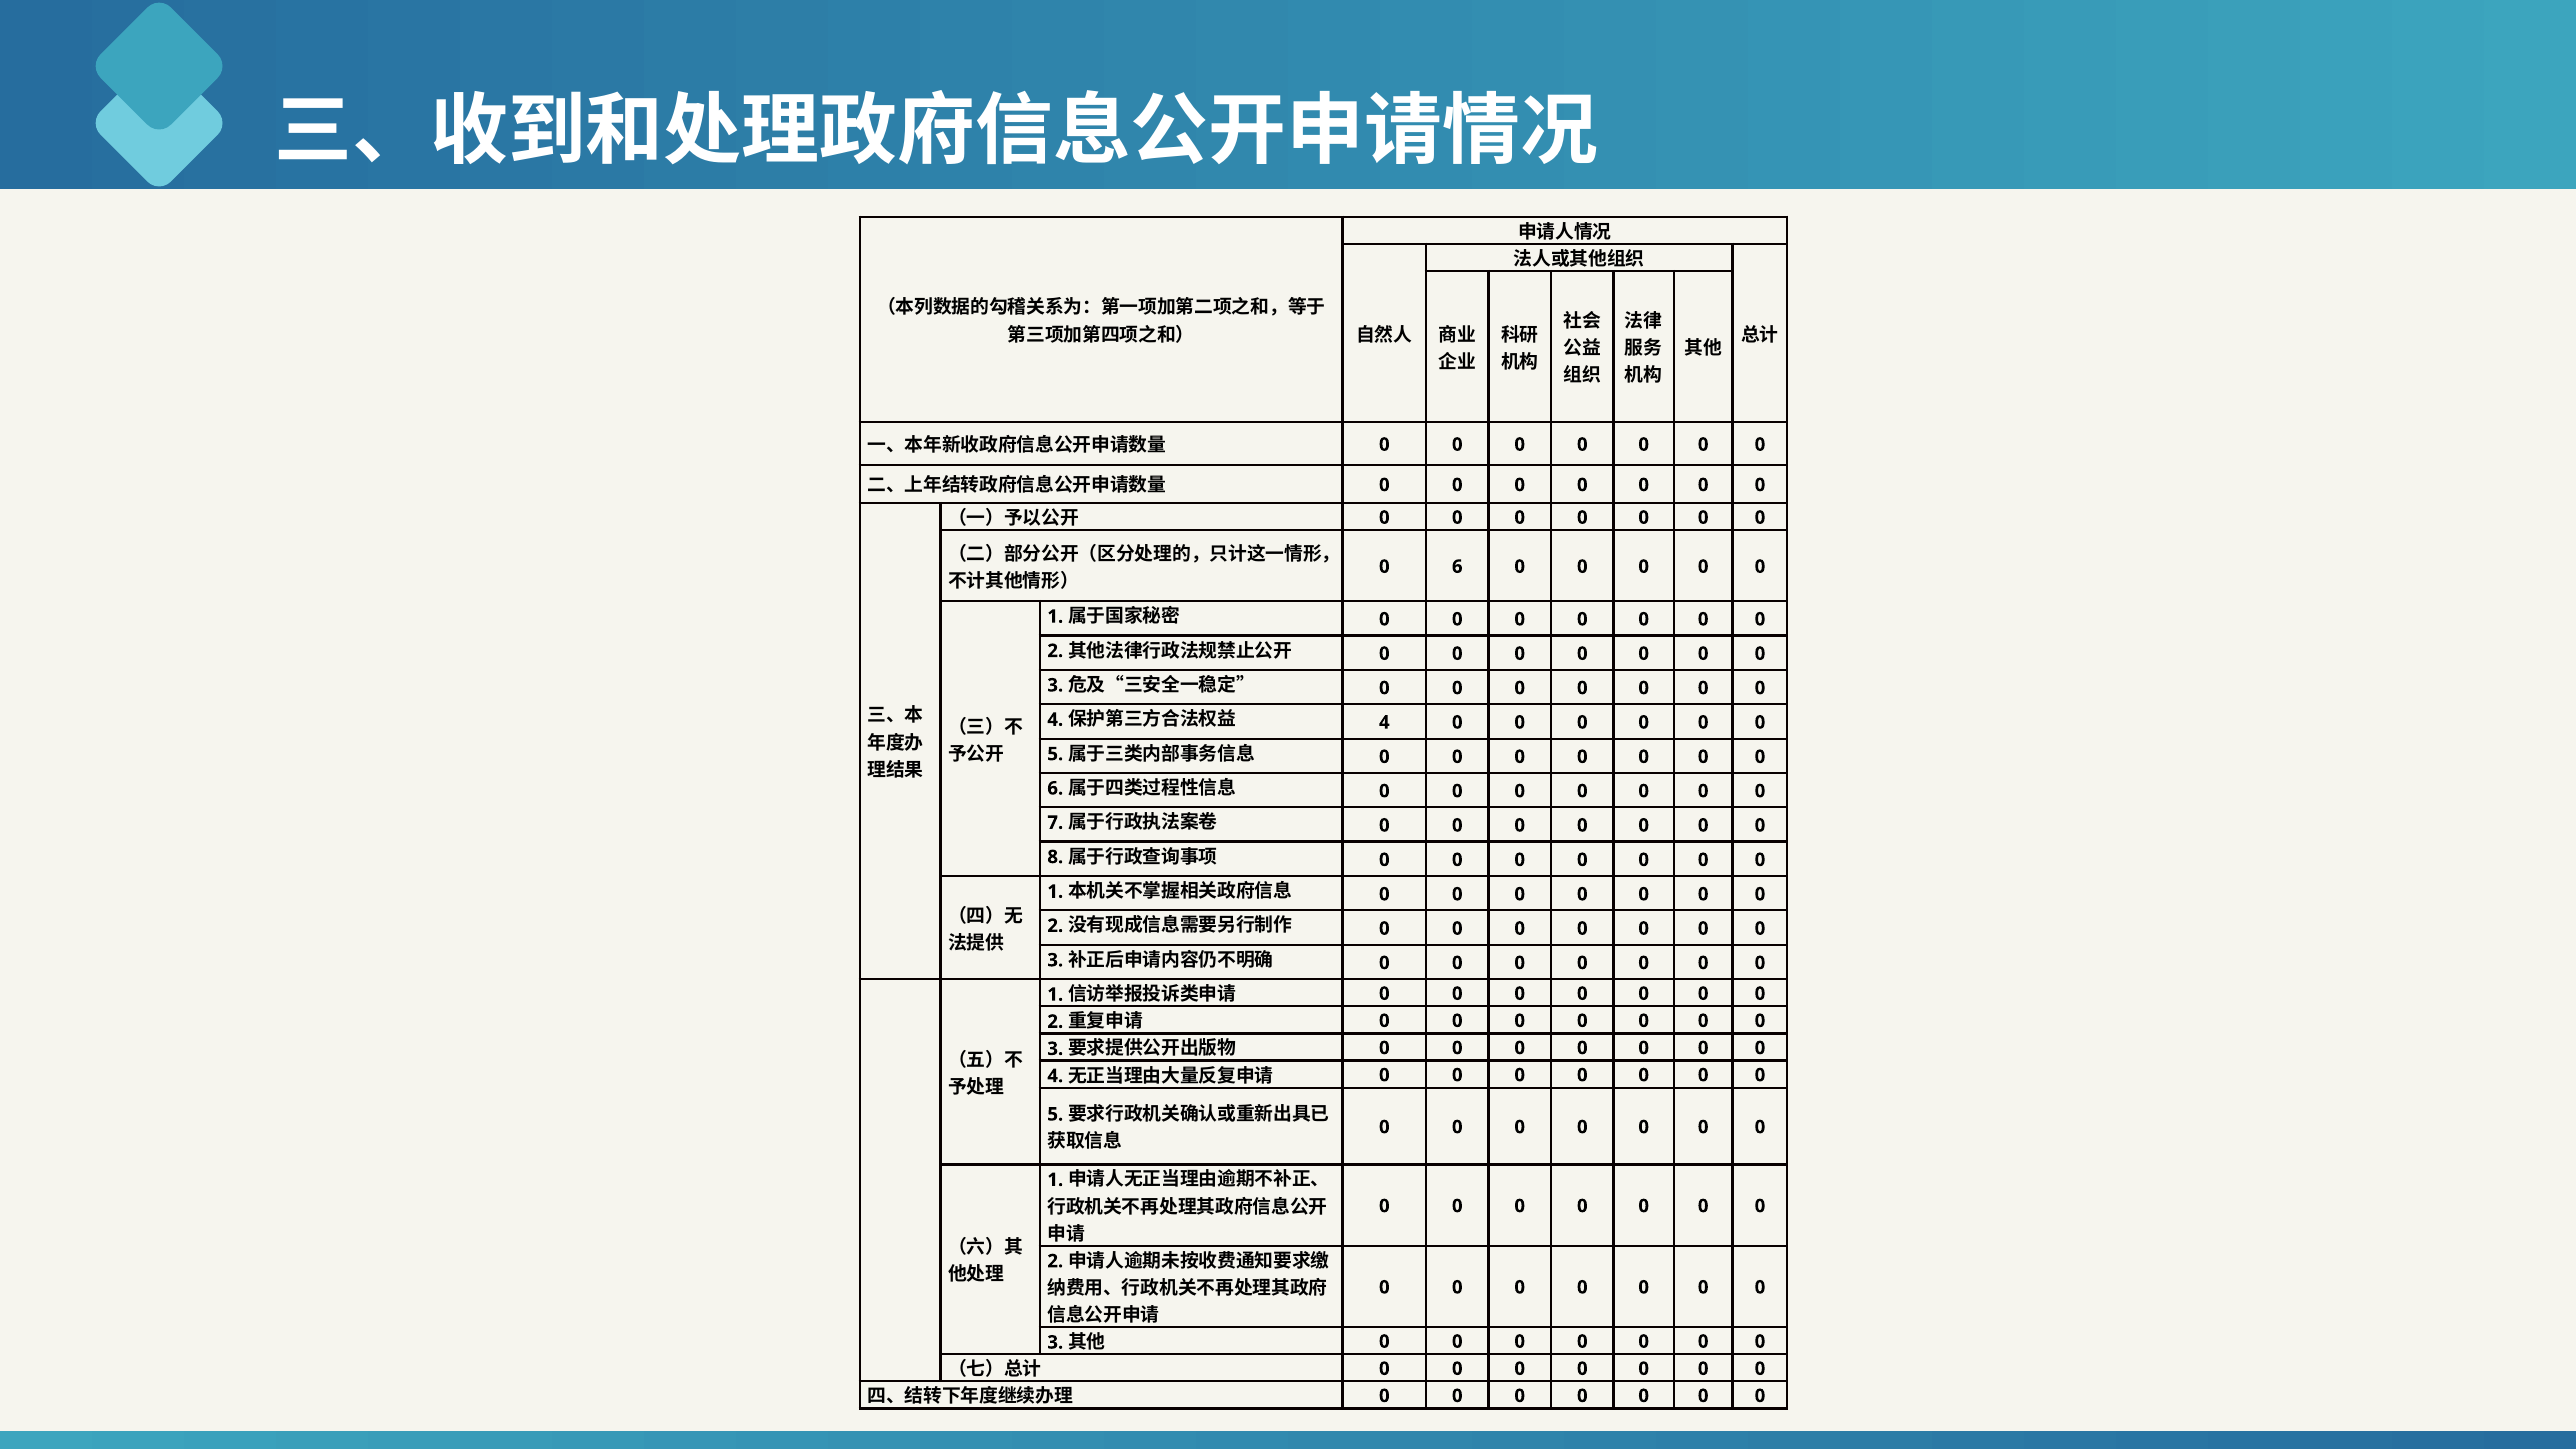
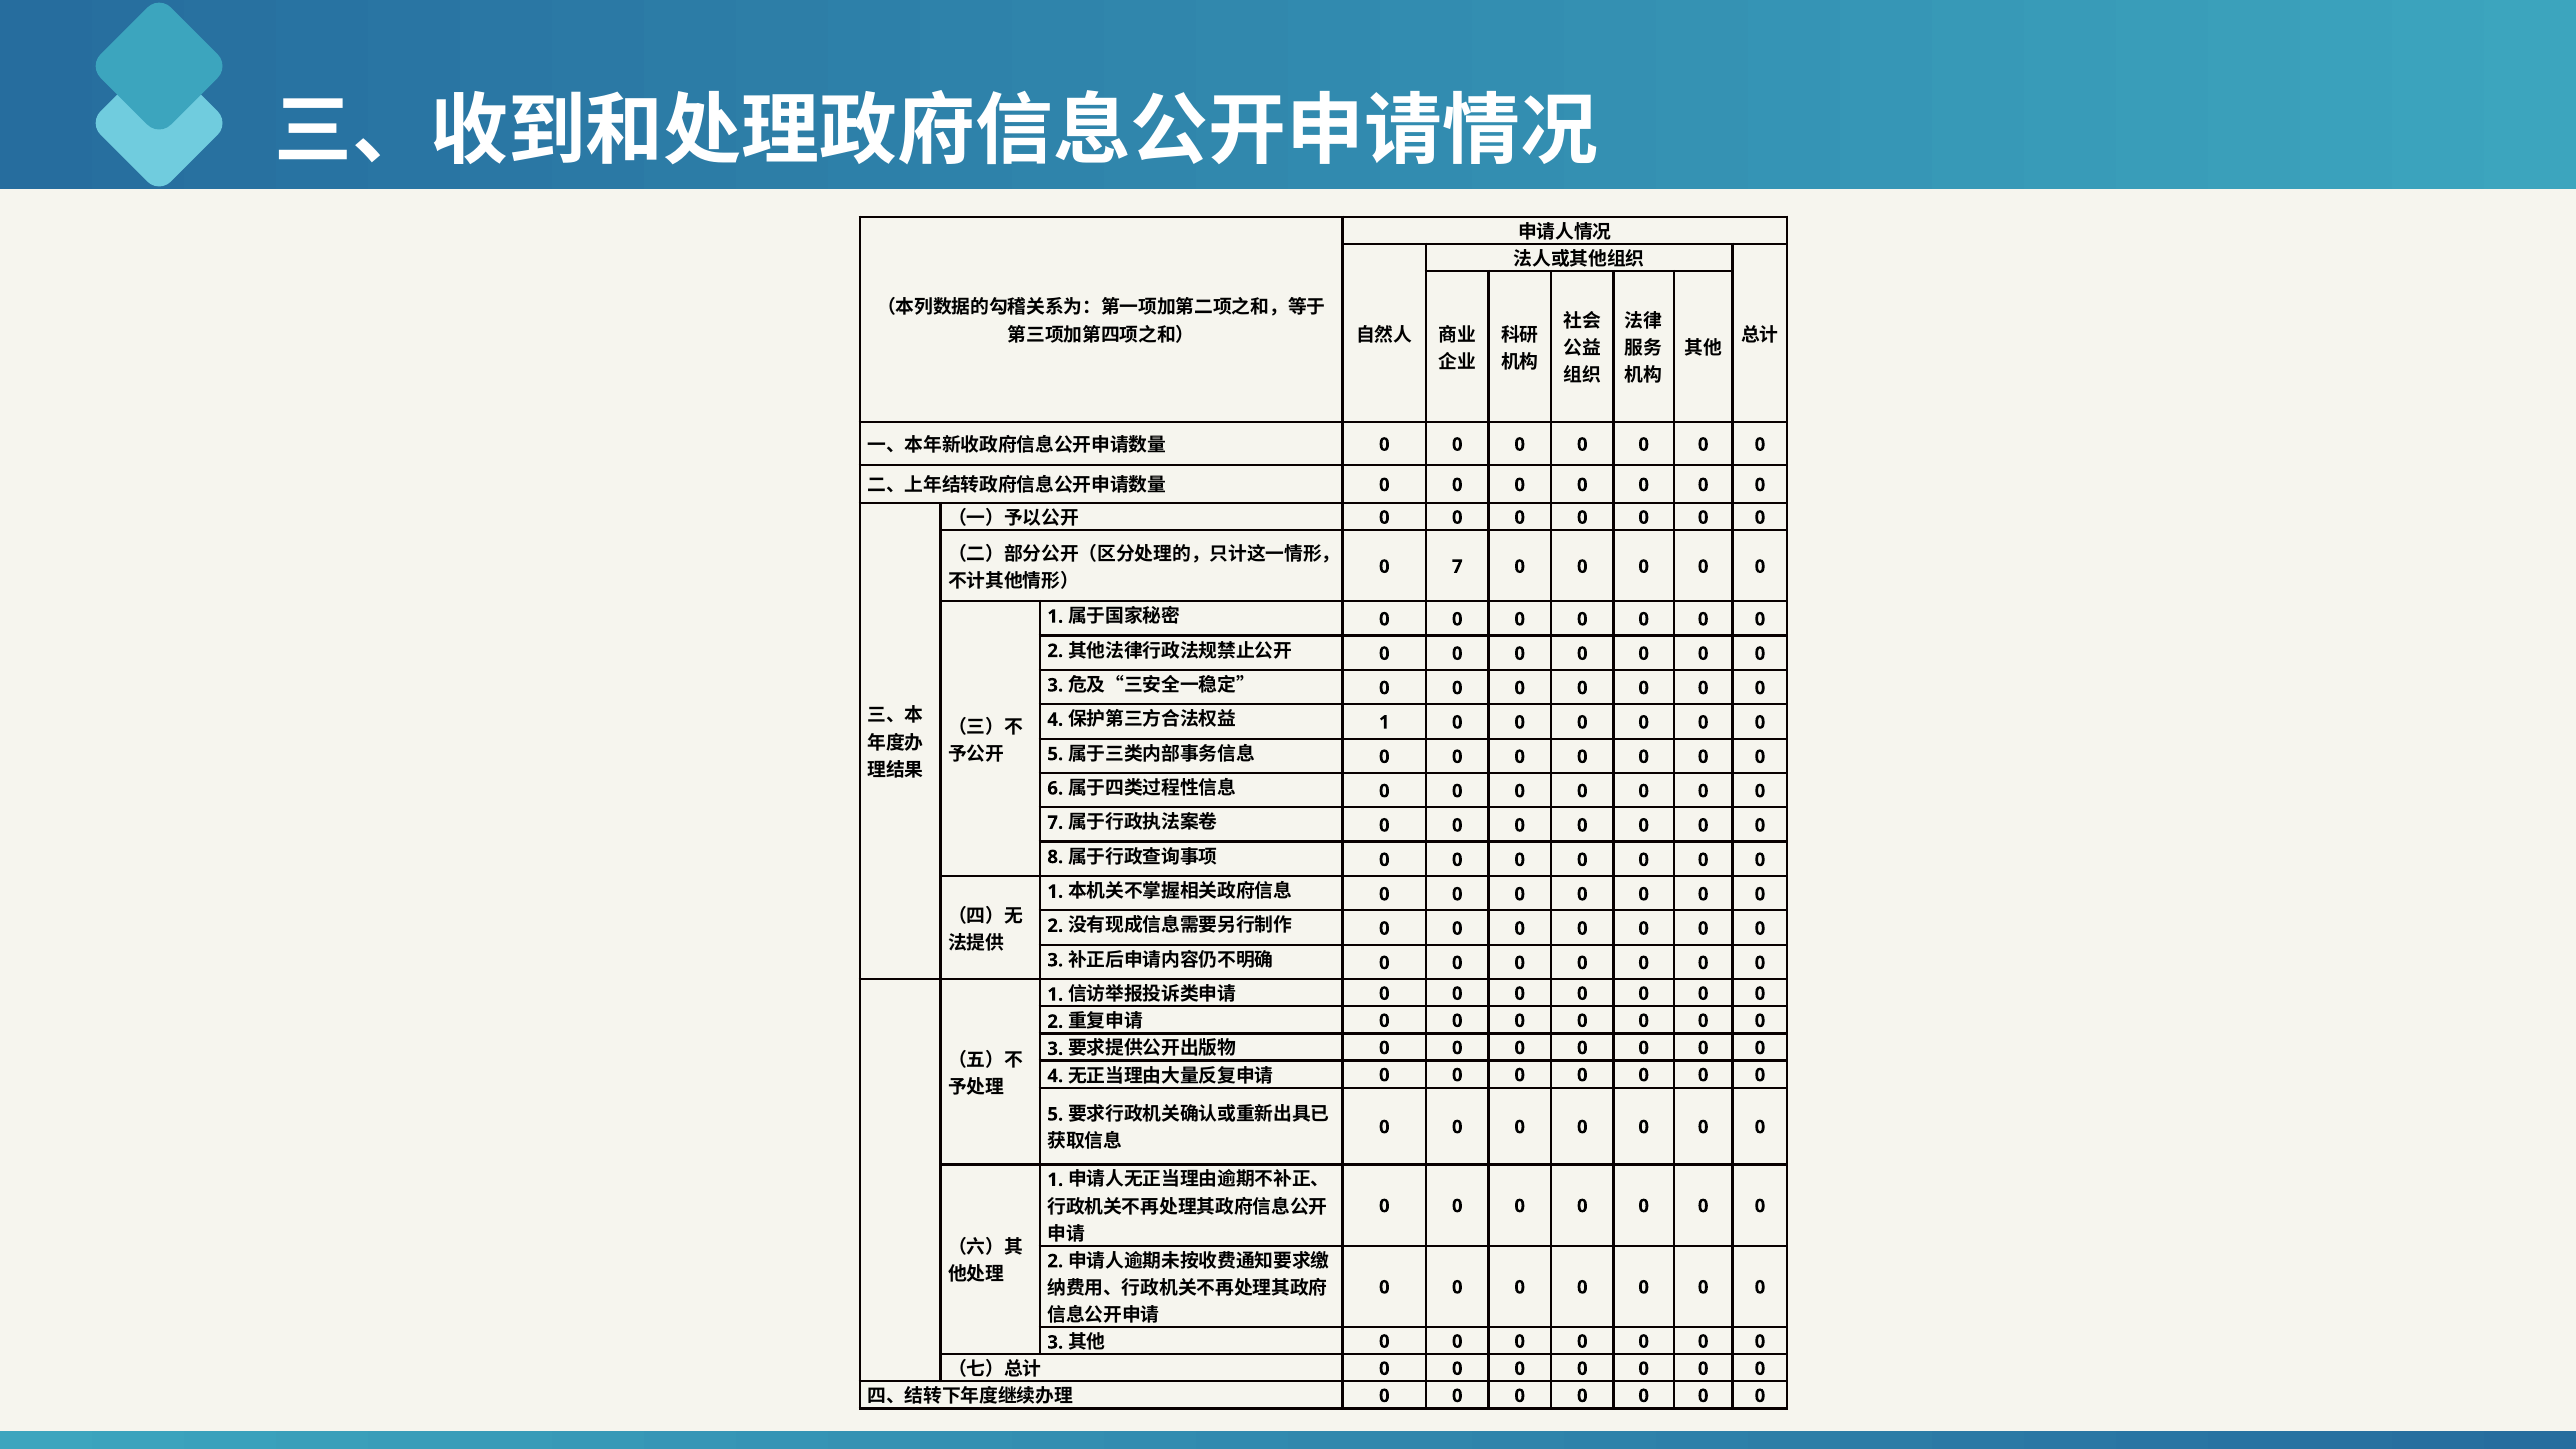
6 at (1457, 567): 6 -> 7
4 at (1384, 722): 4 -> 1
